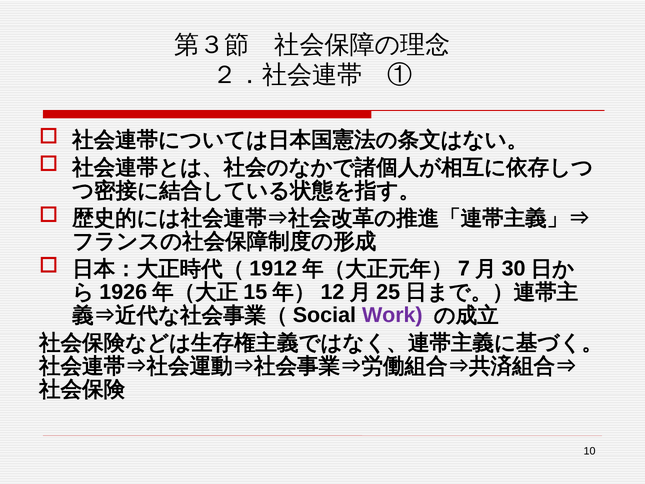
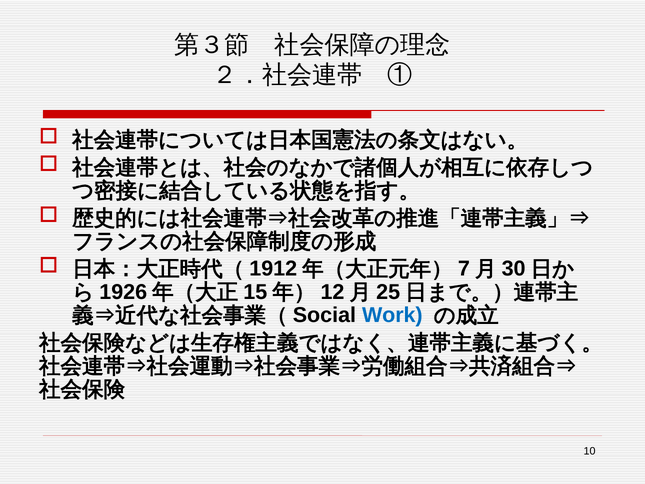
Work colour: purple -> blue
